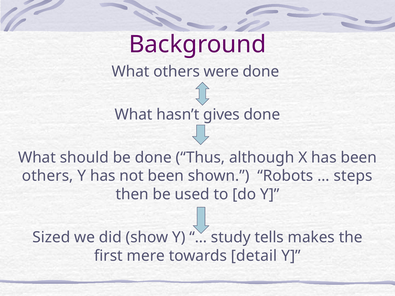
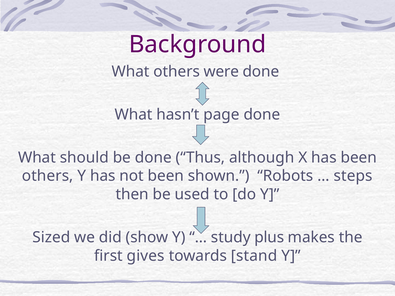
gives: gives -> page
tells: tells -> plus
mere: mere -> gives
detail: detail -> stand
